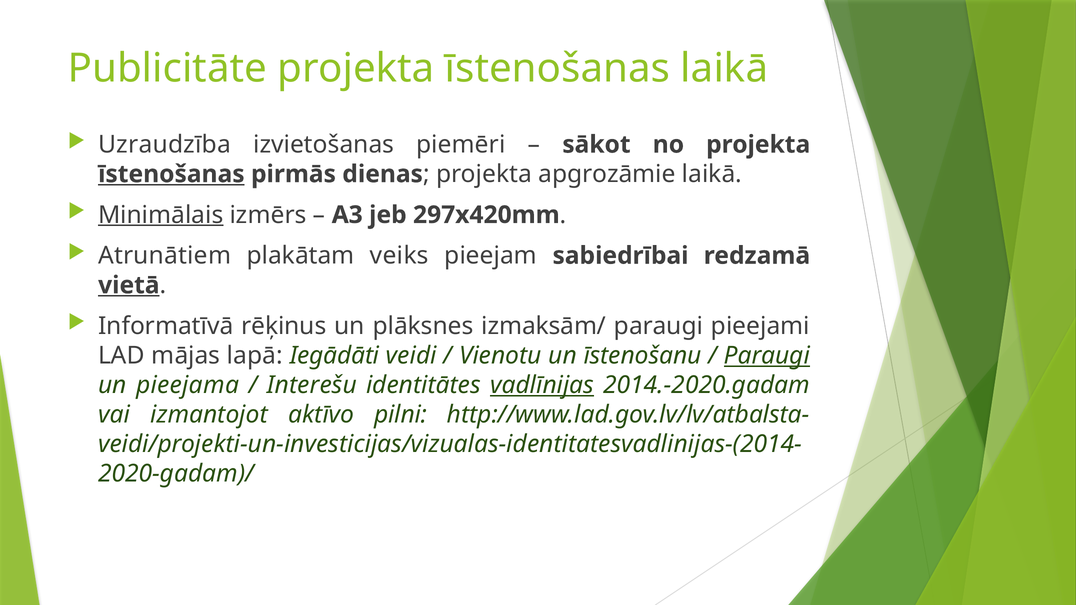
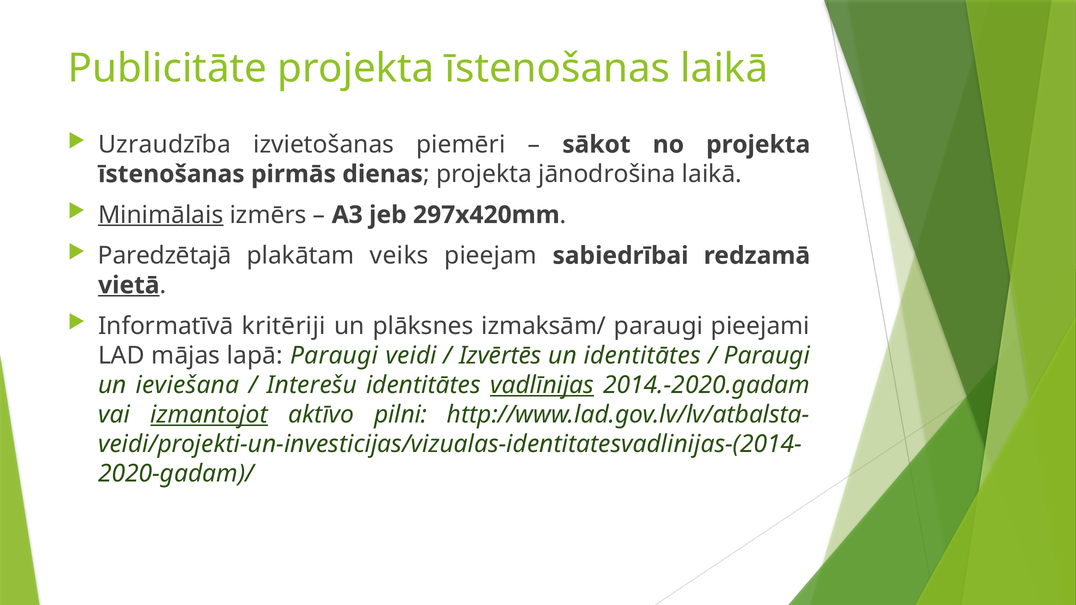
īstenošanas at (171, 174) underline: present -> none
apgrozāmie: apgrozāmie -> jānodrošina
Atrunātiem: Atrunātiem -> Paredzētajā
rēķinus: rēķinus -> kritēriji
lapā Iegādāti: Iegādāti -> Paraugi
Vienotu: Vienotu -> Izvērtēs
un īstenošanu: īstenošanu -> identitātes
Paraugi at (767, 356) underline: present -> none
pieejama: pieejama -> ieviešana
izmantojot underline: none -> present
